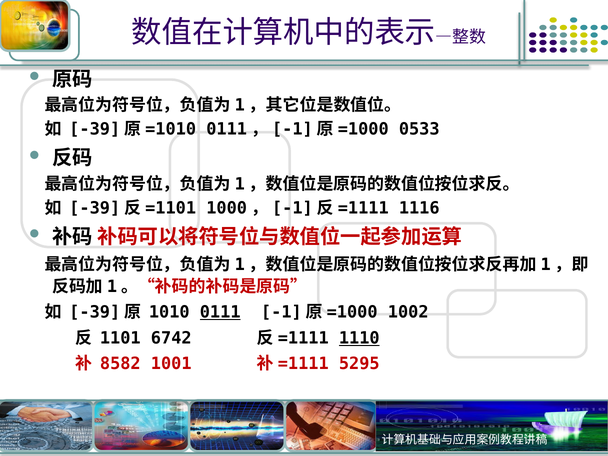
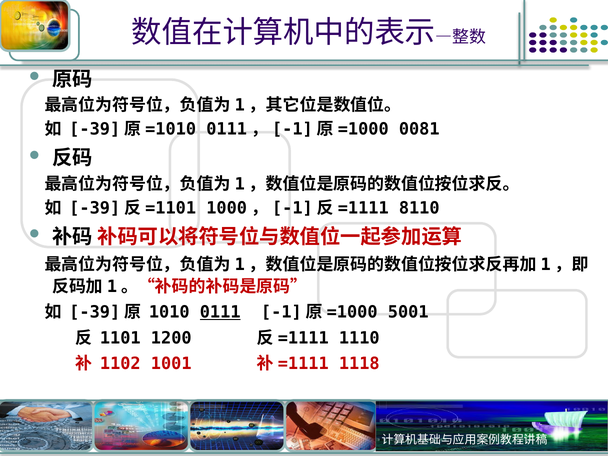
0533: 0533 -> 0081
1116: 1116 -> 8110
1002: 1002 -> 5001
6742: 6742 -> 1200
1110 underline: present -> none
8582: 8582 -> 1102
5295: 5295 -> 1118
